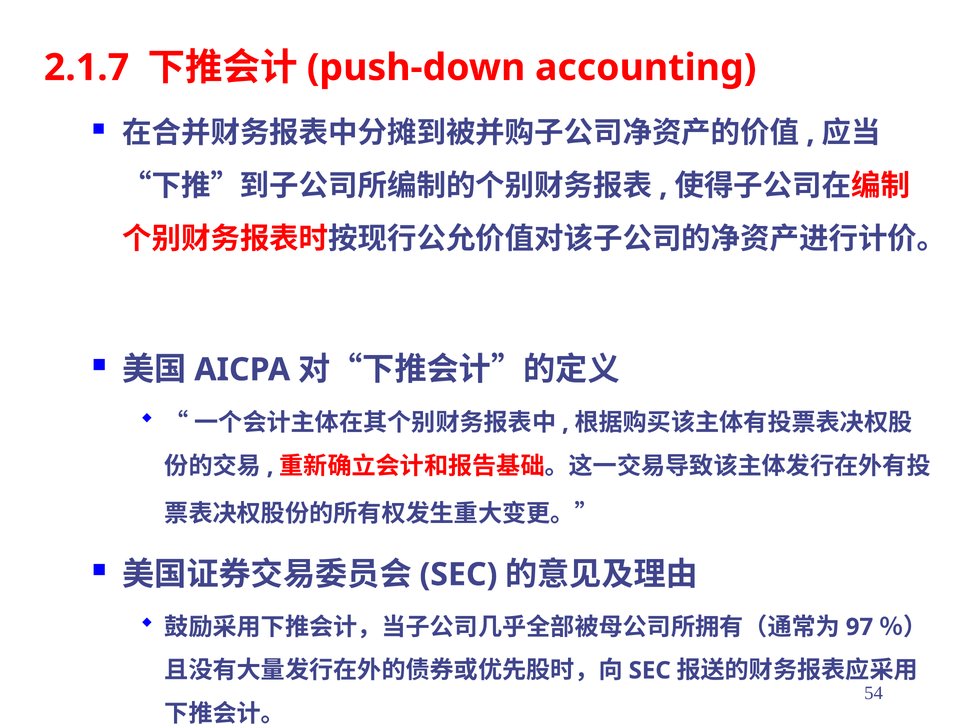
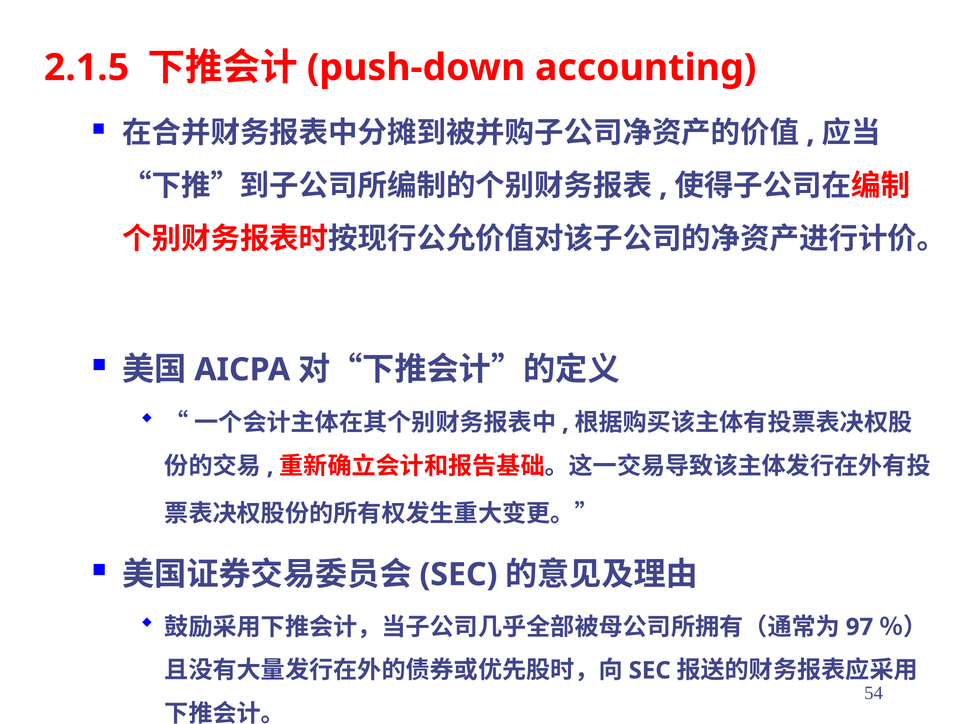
2.1.7: 2.1.7 -> 2.1.5
